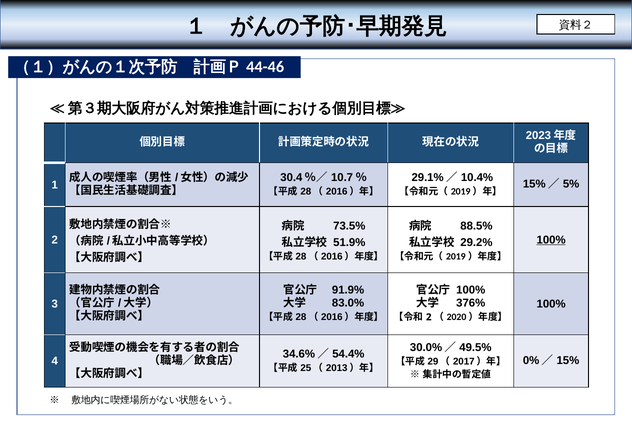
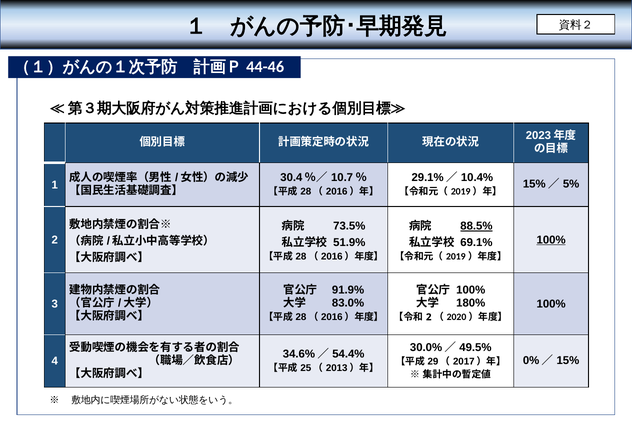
88.5% underline: none -> present
29.2%: 29.2% -> 69.1%
376%: 376% -> 180%
